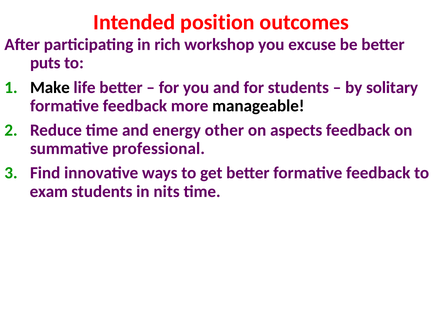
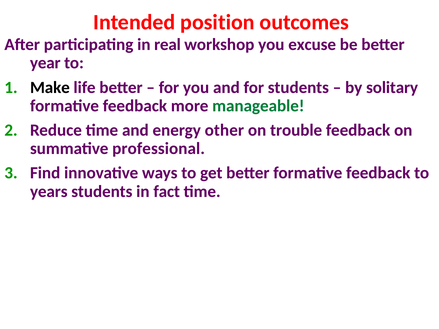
rich: rich -> real
puts: puts -> year
manageable colour: black -> green
aspects: aspects -> trouble
exam: exam -> years
nits: nits -> fact
